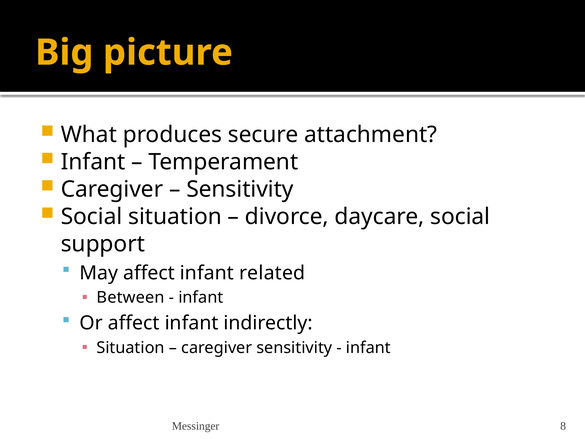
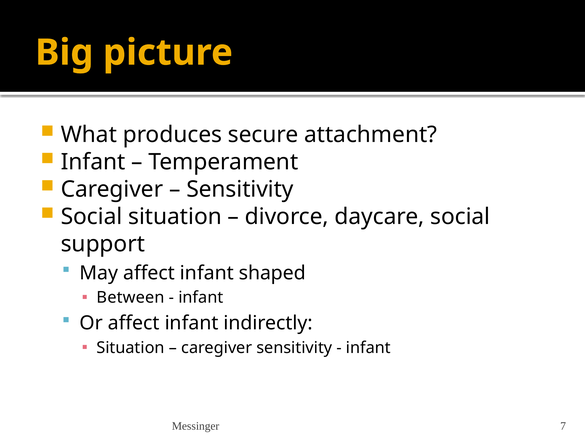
related: related -> shaped
8: 8 -> 7
